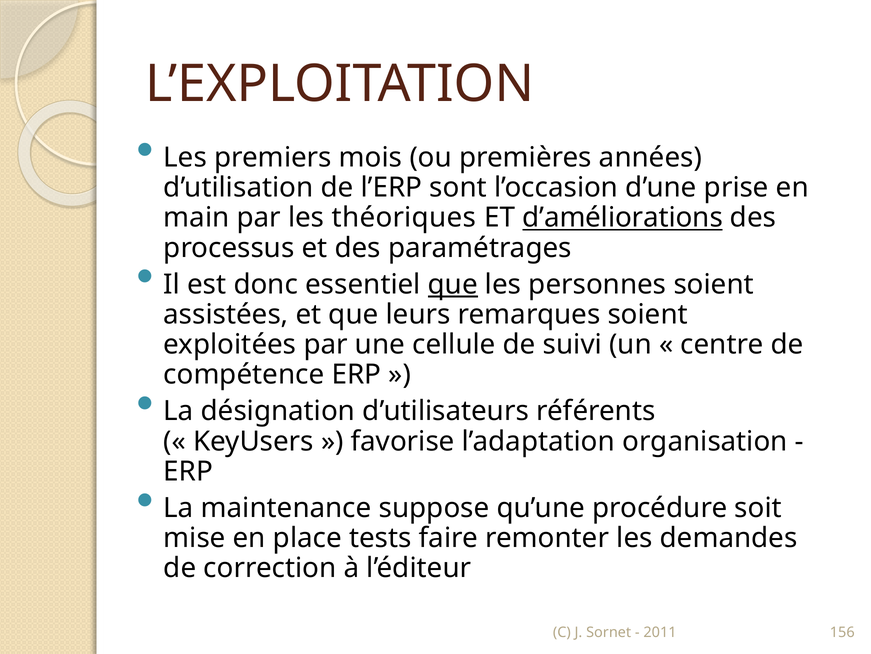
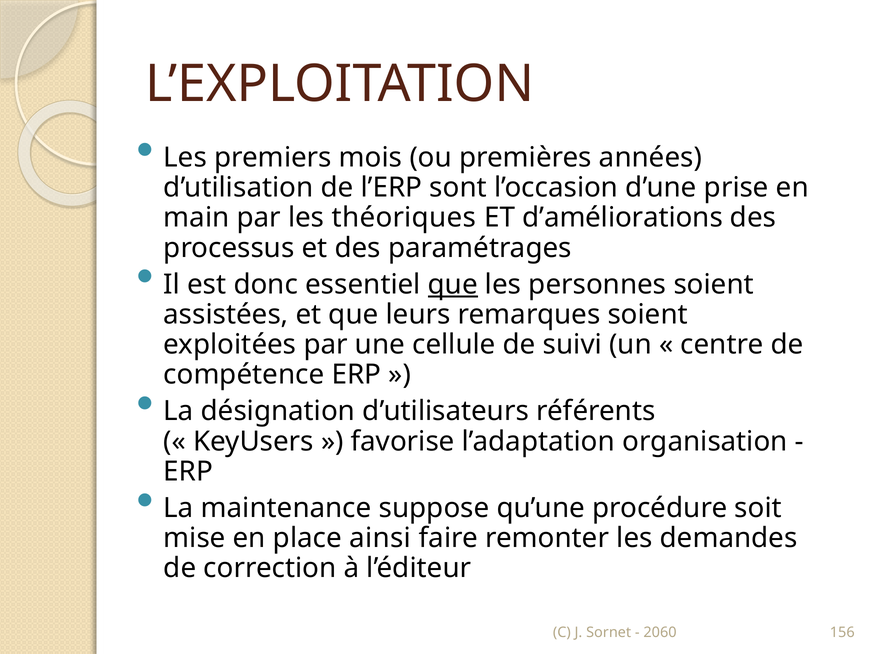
d’améliorations underline: present -> none
tests: tests -> ainsi
2011: 2011 -> 2060
